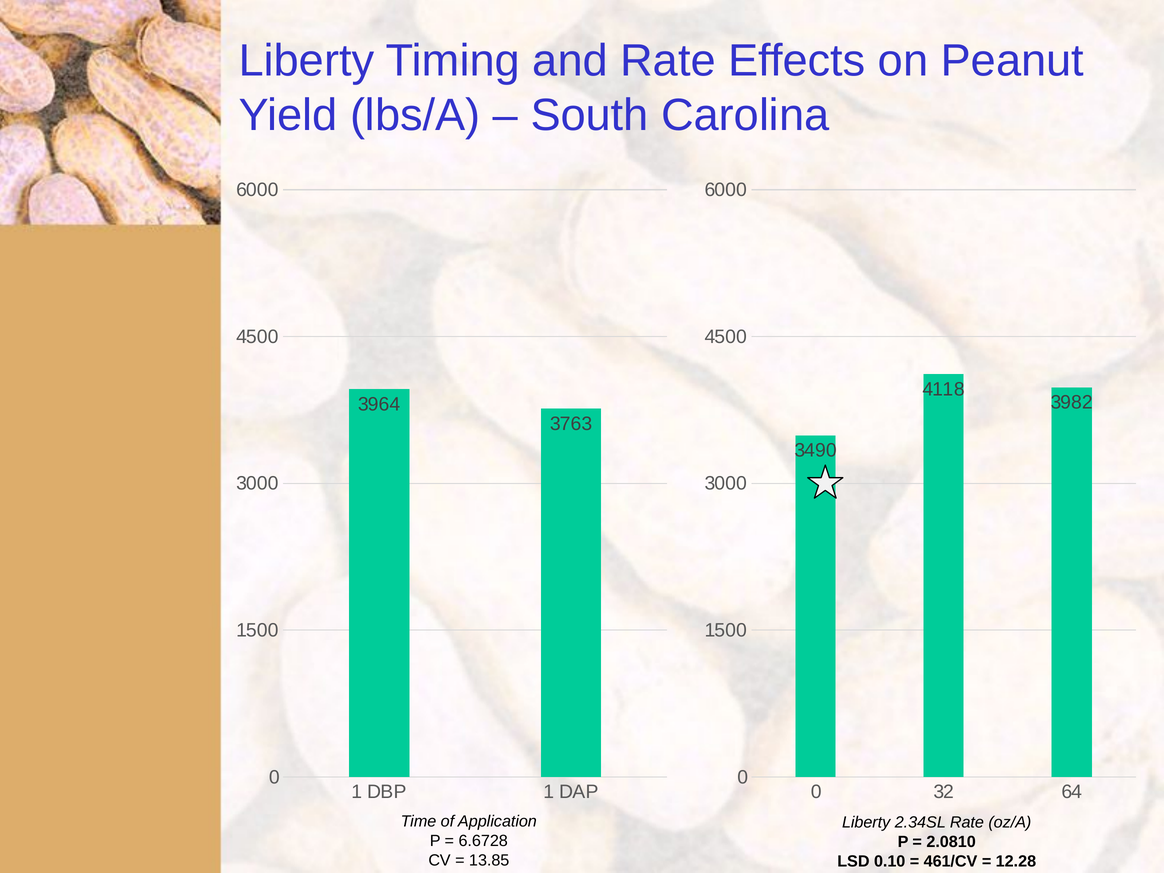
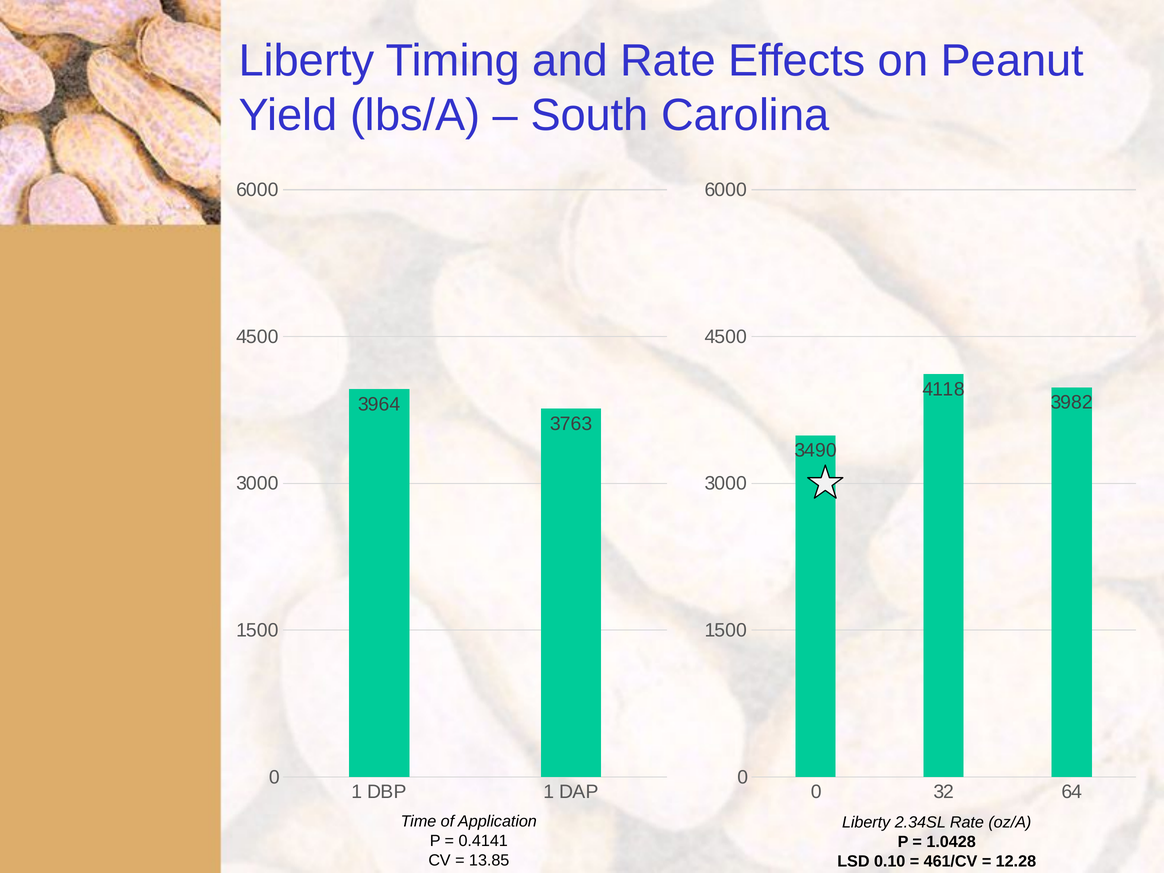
6.6728: 6.6728 -> 0.4141
2.0810: 2.0810 -> 1.0428
